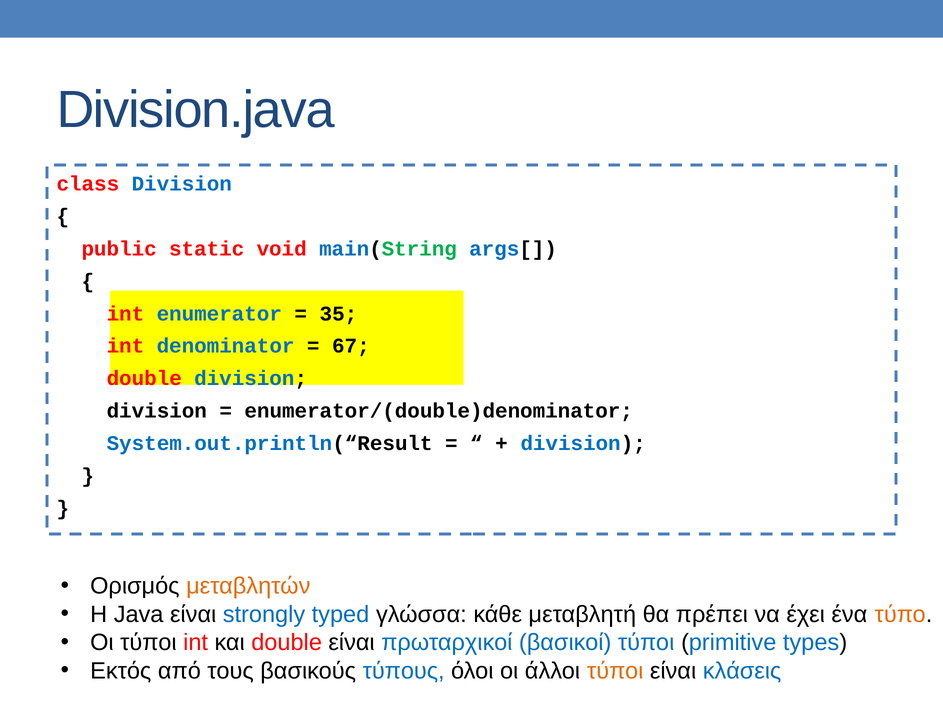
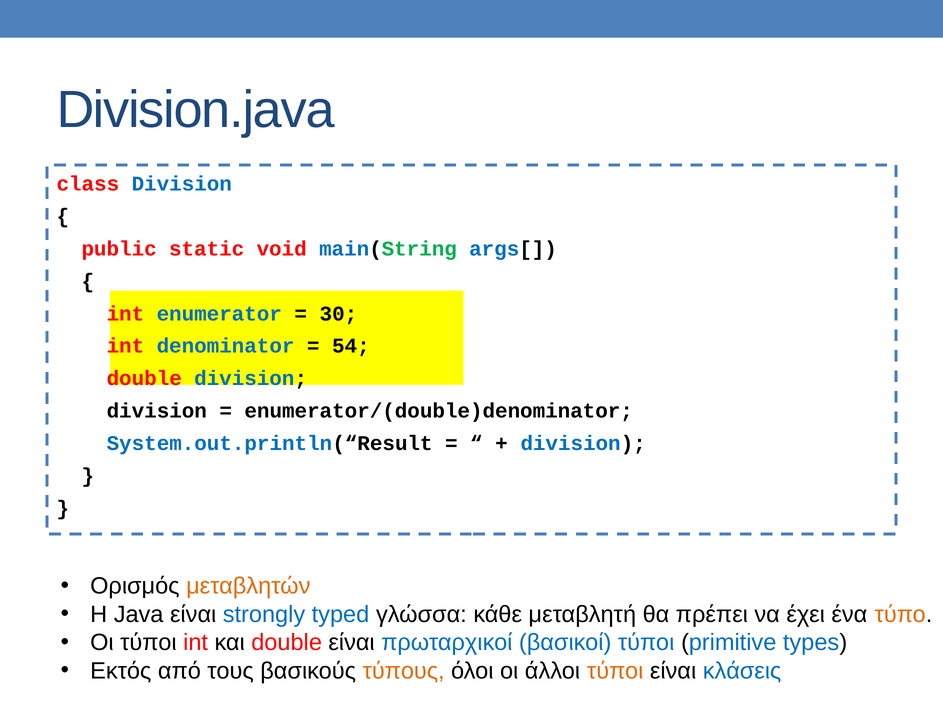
35: 35 -> 30
67: 67 -> 54
τύπους colour: blue -> orange
